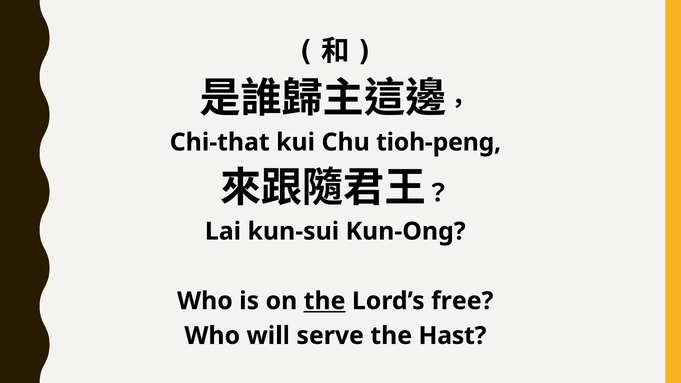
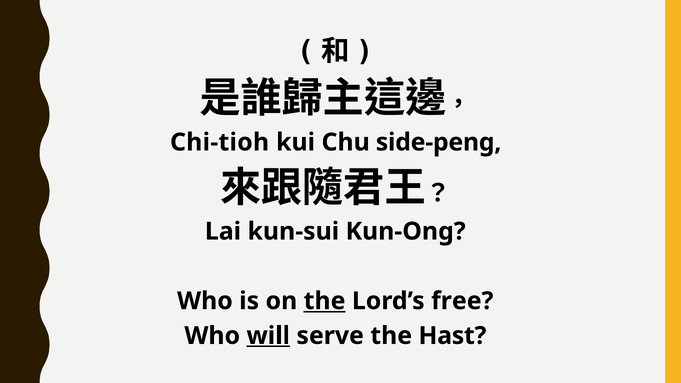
Chi-that: Chi-that -> Chi-tioh
tioh-peng: tioh-peng -> side-peng
will underline: none -> present
